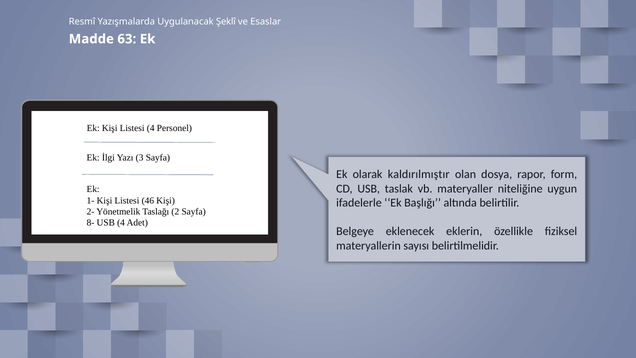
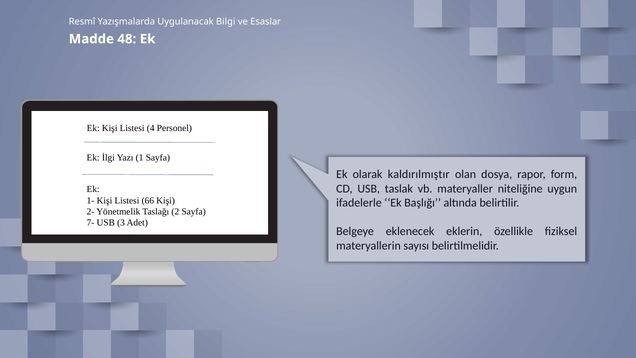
Şeklî: Şeklî -> Bilgi
63: 63 -> 48
3: 3 -> 1
46: 46 -> 66
8-: 8- -> 7-
USB 4: 4 -> 3
